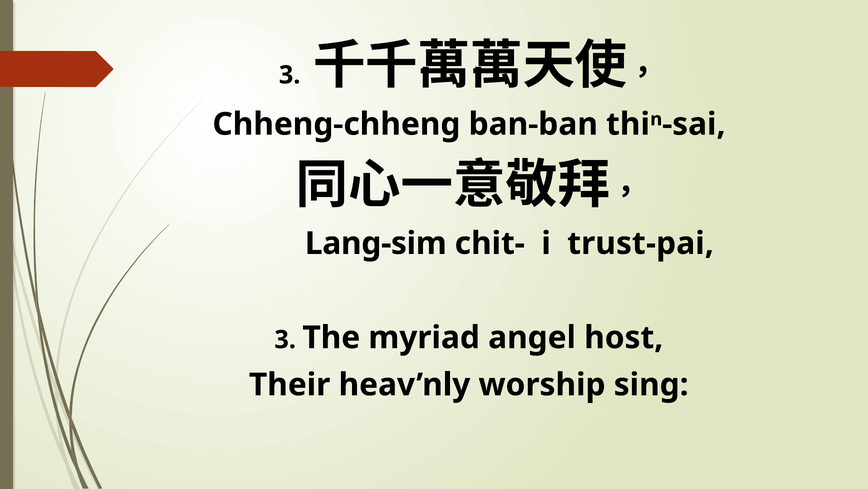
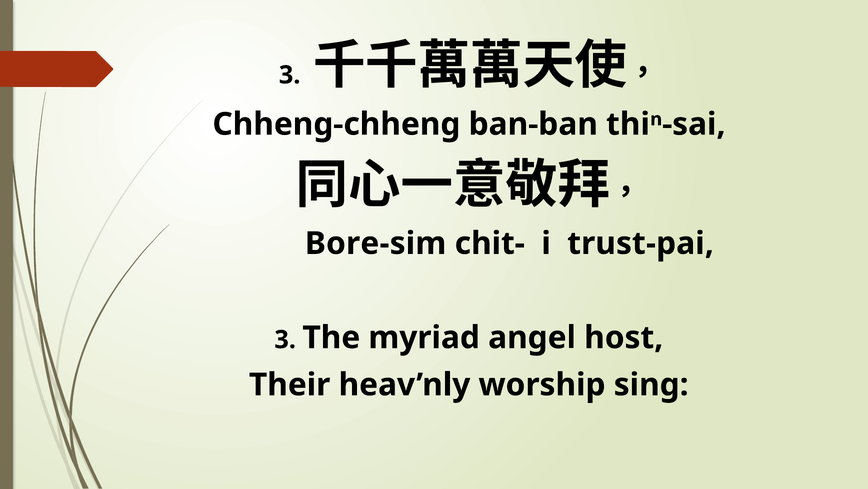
Lang-sim: Lang-sim -> Bore-sim
